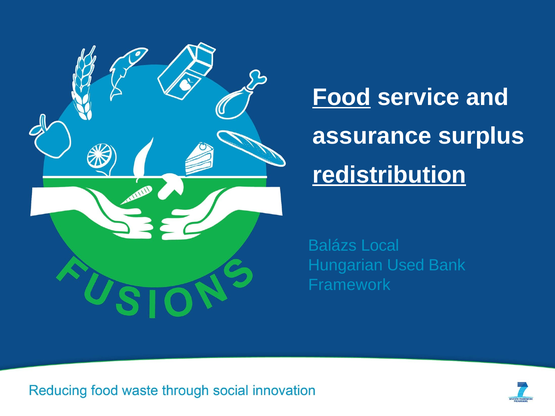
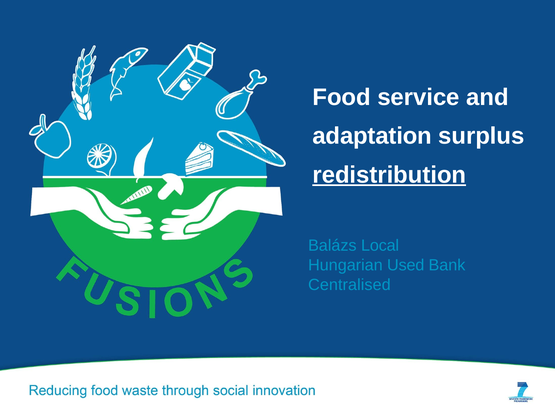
Food underline: present -> none
assurance: assurance -> adaptation
Framework: Framework -> Centralised
